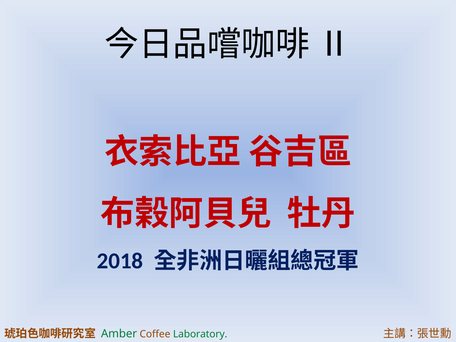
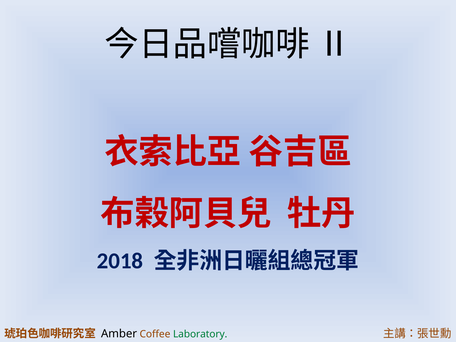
Amber colour: green -> black
